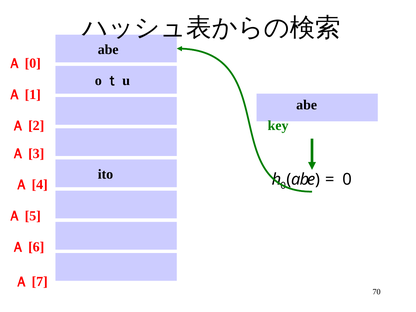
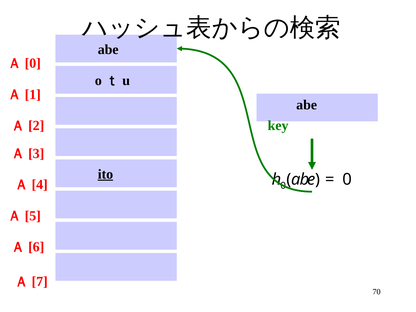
ito underline: none -> present
